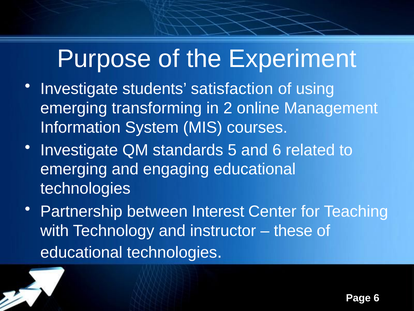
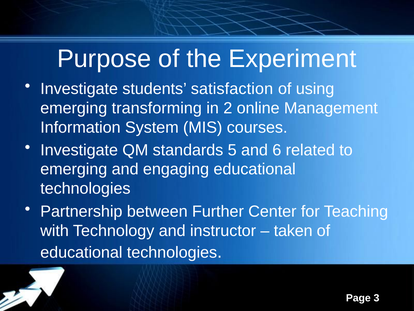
Interest: Interest -> Further
these: these -> taken
6 at (376, 298): 6 -> 3
